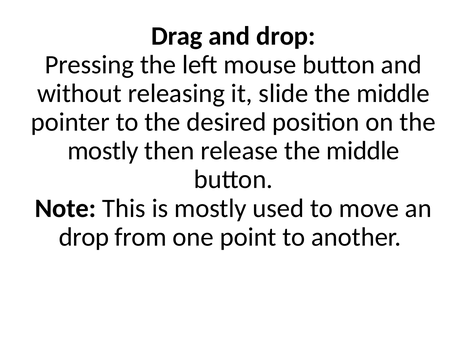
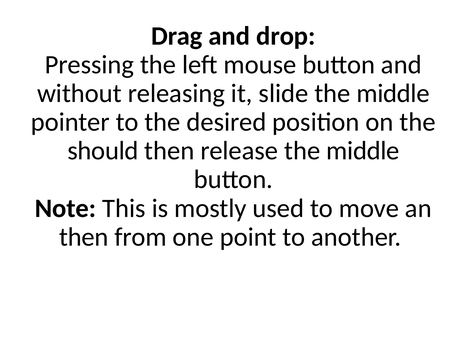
mostly at (103, 151): mostly -> should
drop at (84, 237): drop -> then
